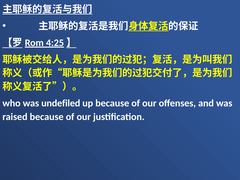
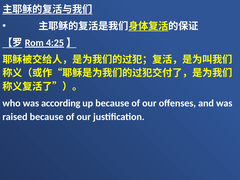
undefiled: undefiled -> according
